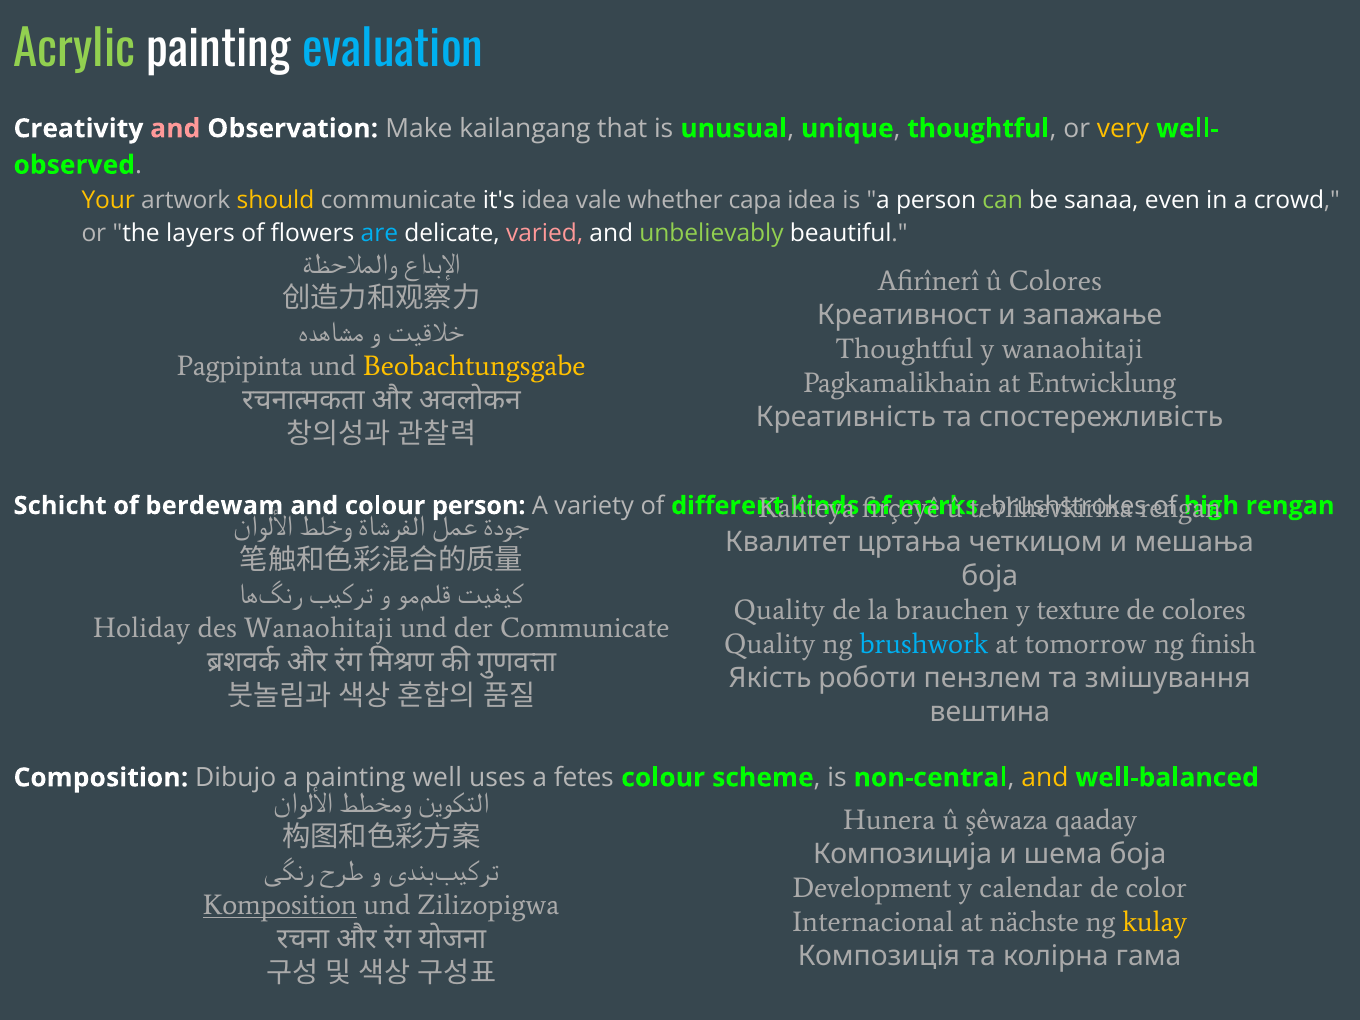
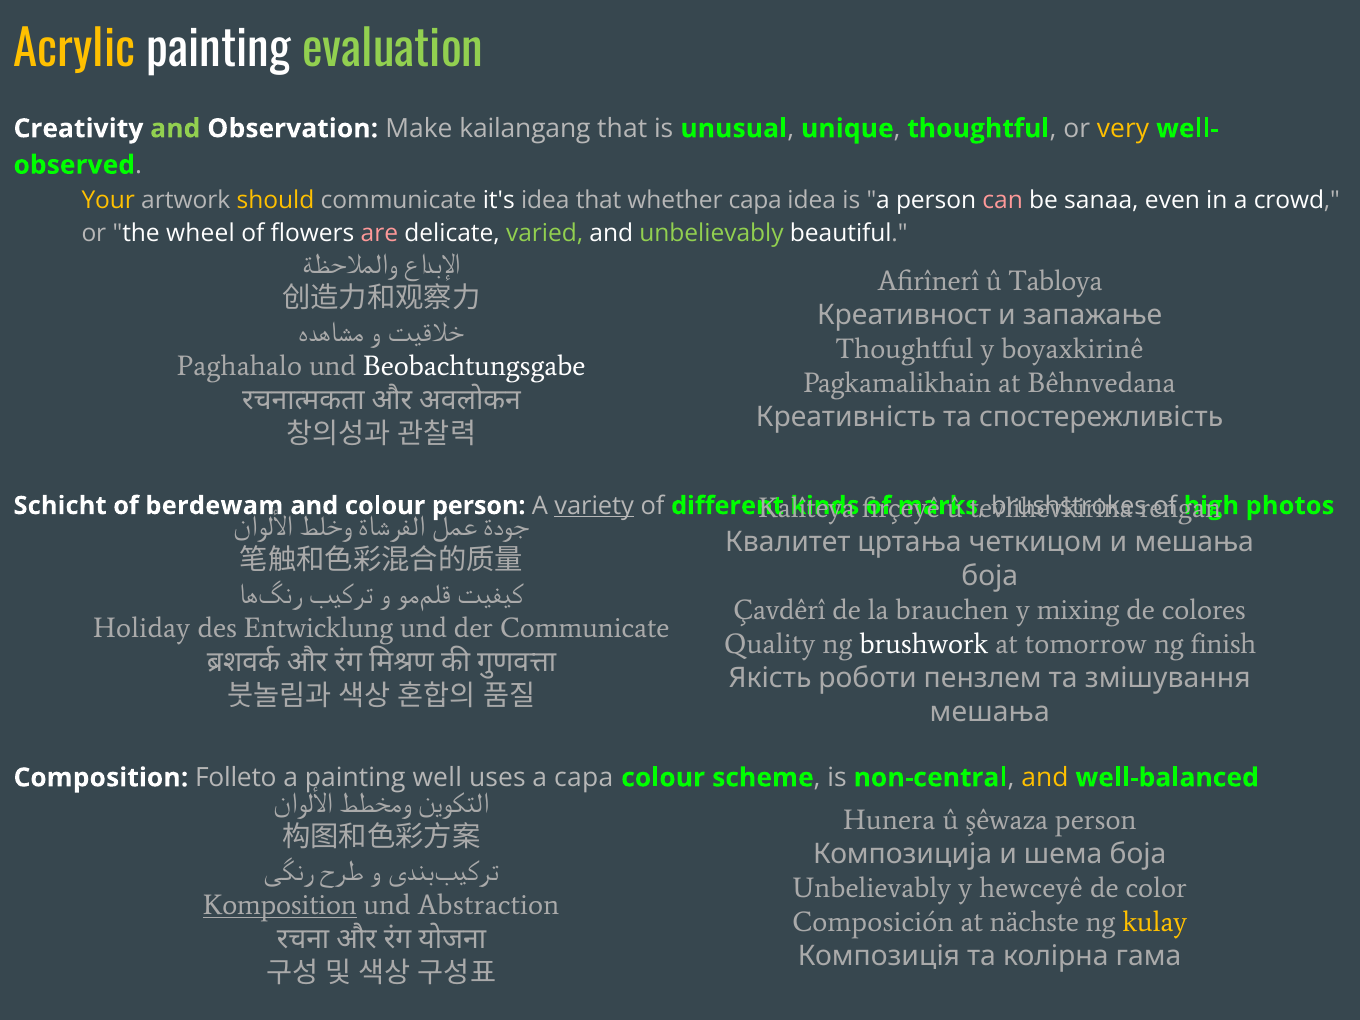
Acrylic colour: light green -> yellow
evaluation colour: light blue -> light green
and at (175, 129) colour: pink -> light green
idea vale: vale -> that
can colour: light green -> pink
layers: layers -> wheel
are colour: light blue -> pink
varied colour: pink -> light green
û Colores: Colores -> Tabloya
y wanaohitaji: wanaohitaji -> boyaxkirinê
Pagpipinta: Pagpipinta -> Paghahalo
Beobachtungsgabe colour: yellow -> white
Entwicklung: Entwicklung -> Bêhnvedana
variety underline: none -> present
rengan at (1290, 506): rengan -> photos
Quality at (779, 611): Quality -> Çavdêrî
texture: texture -> mixing
des Wanaohitaji: Wanaohitaji -> Entwicklung
brushwork colour: light blue -> white
вештина at (990, 713): вештина -> мешања
Dibujo: Dibujo -> Folleto
a fetes: fetes -> capa
şêwaza qaaday: qaaday -> person
Development at (872, 888): Development -> Unbelievably
calendar: calendar -> hewceyê
Zilizopigwa: Zilizopigwa -> Abstraction
Internacional: Internacional -> Composición
